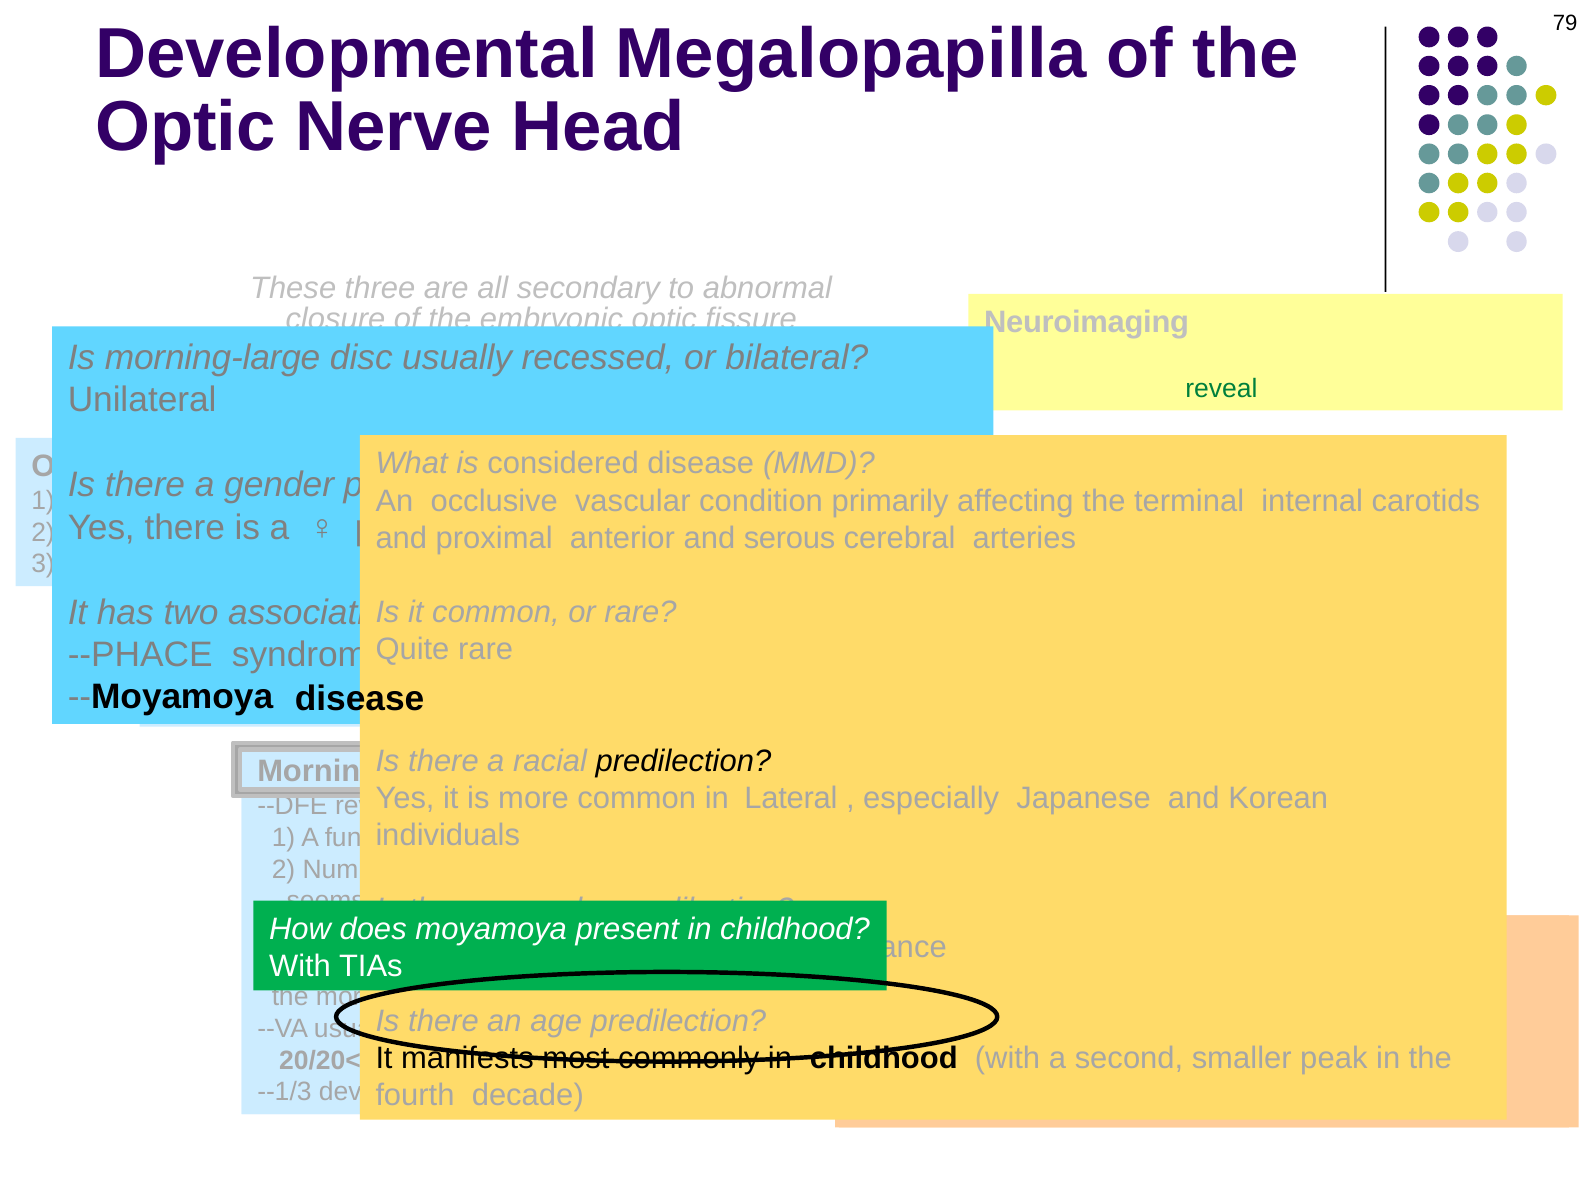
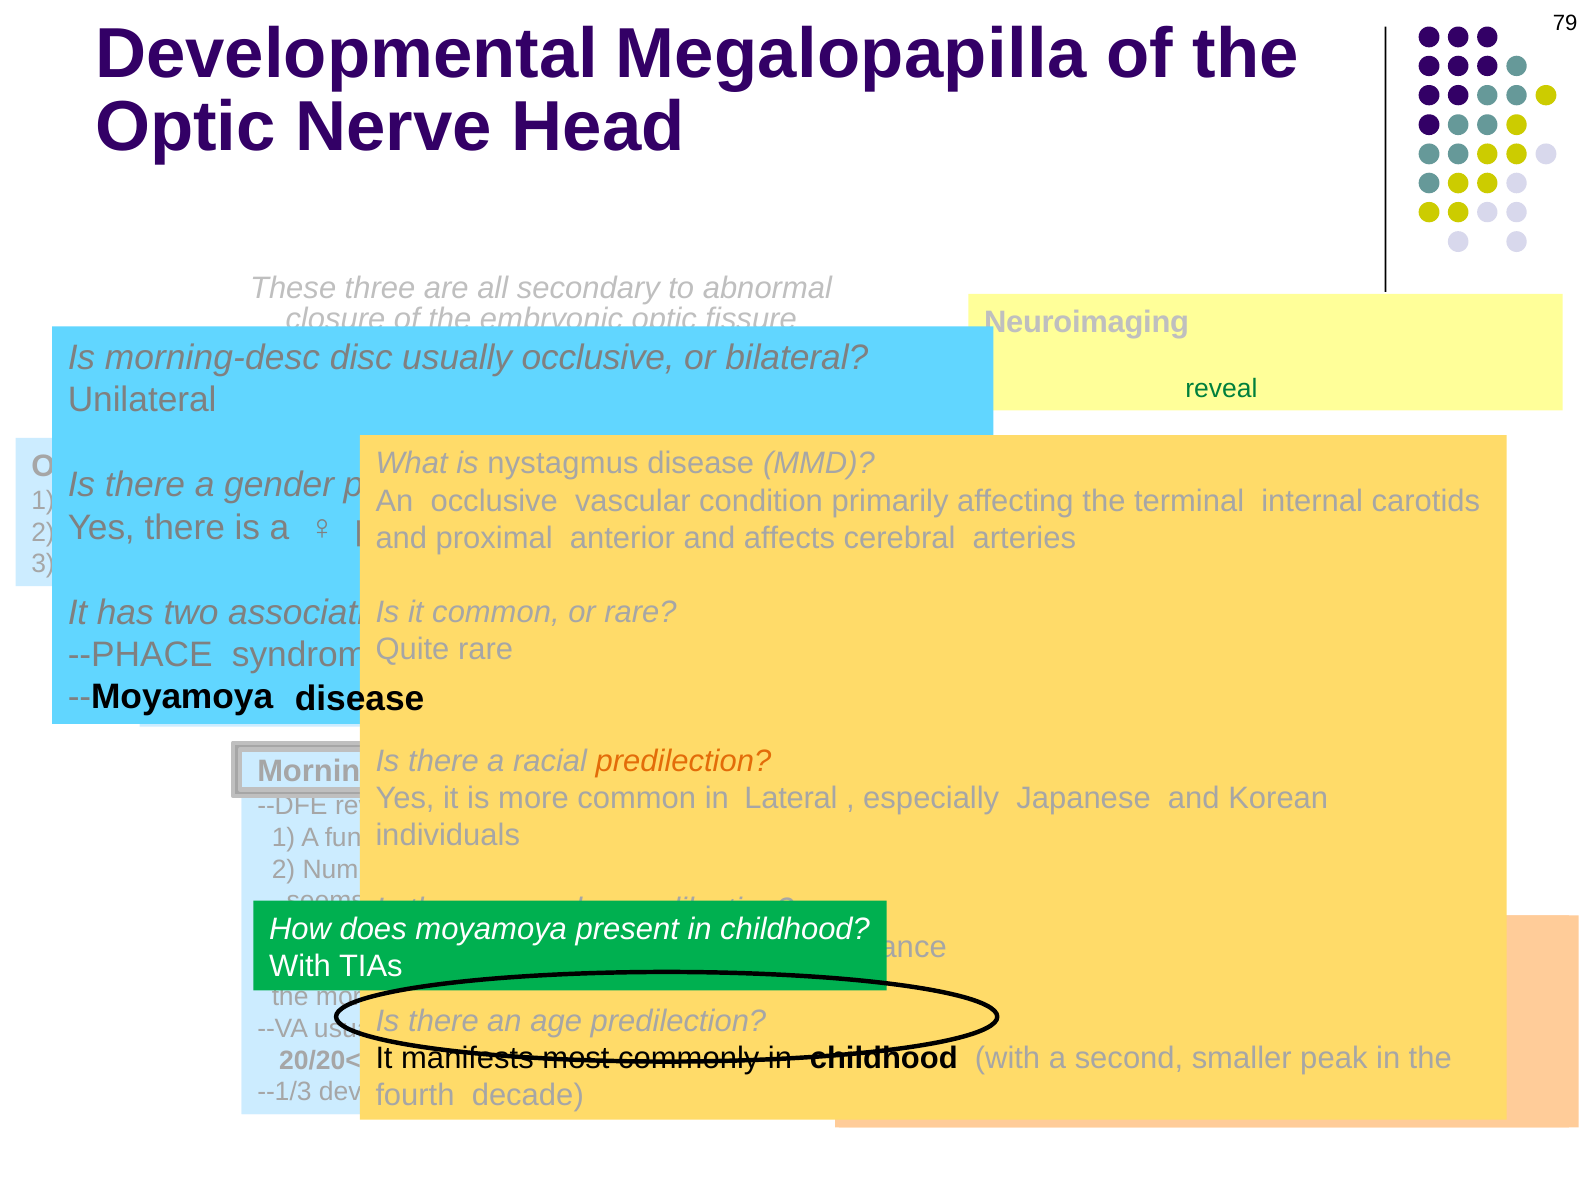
morning-large: morning-large -> morning-desc
usually recessed: recessed -> occlusive
considered: considered -> nystagmus
serous: serous -> affects
predilection at (683, 761) colour: black -> orange
